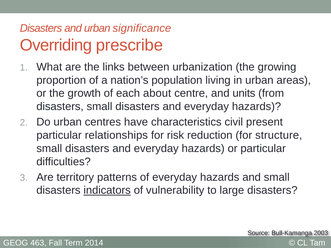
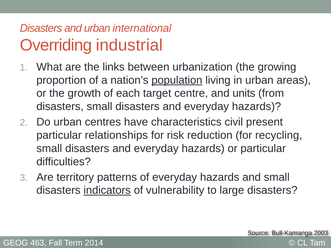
significance: significance -> international
prescribe: prescribe -> industrial
population underline: none -> present
about: about -> target
structure: structure -> recycling
